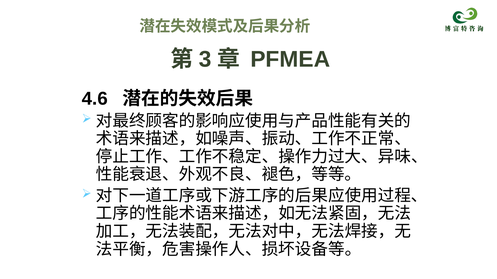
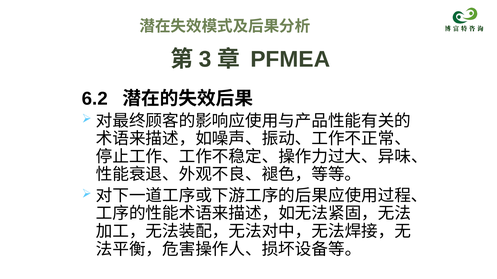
4.6: 4.6 -> 6.2
